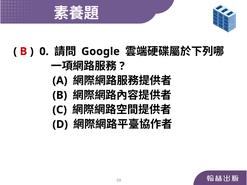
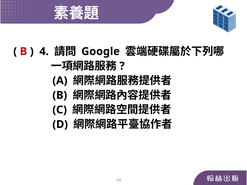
0: 0 -> 4
